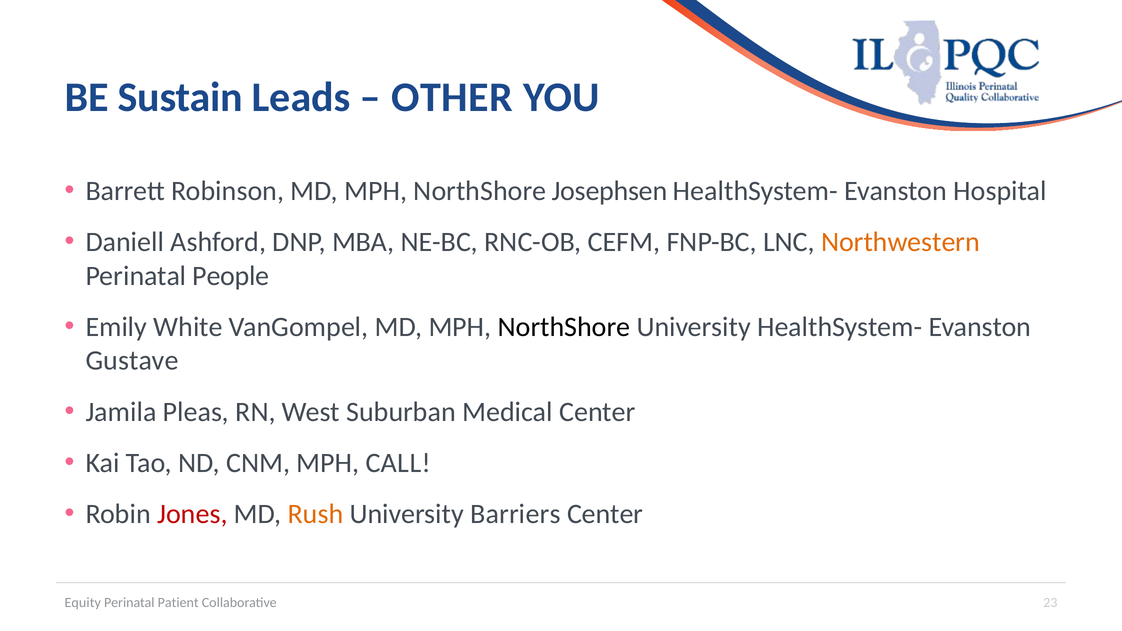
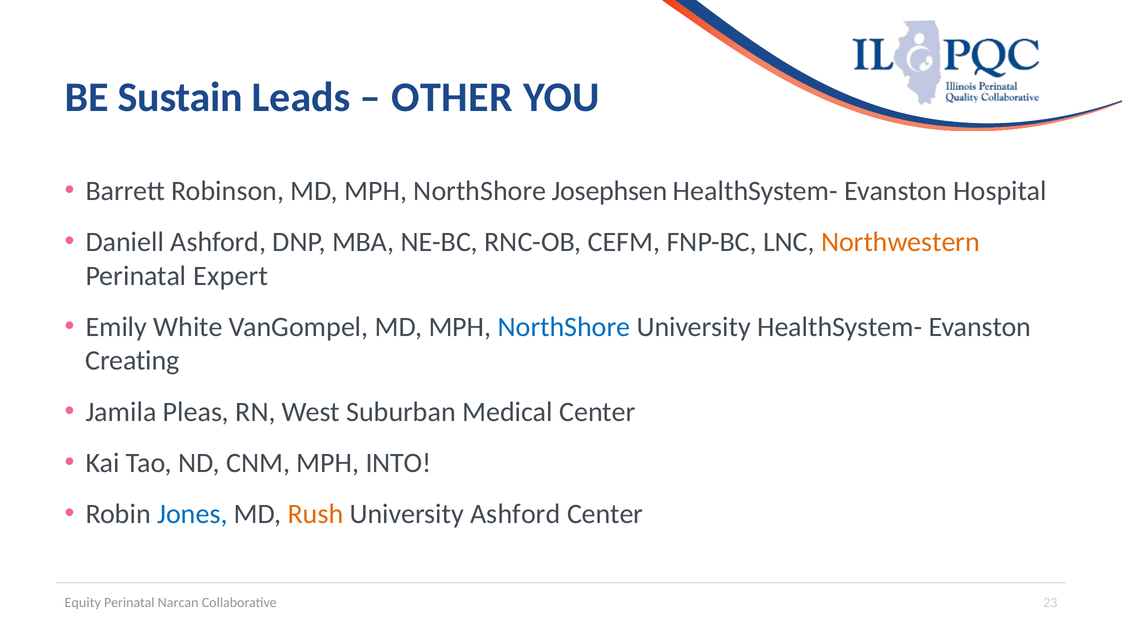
People: People -> Expert
NorthShore at (564, 327) colour: black -> blue
Gustave: Gustave -> Creating
CALL: CALL -> INTO
Jones colour: red -> blue
University Barriers: Barriers -> Ashford
Patient: Patient -> Narcan
